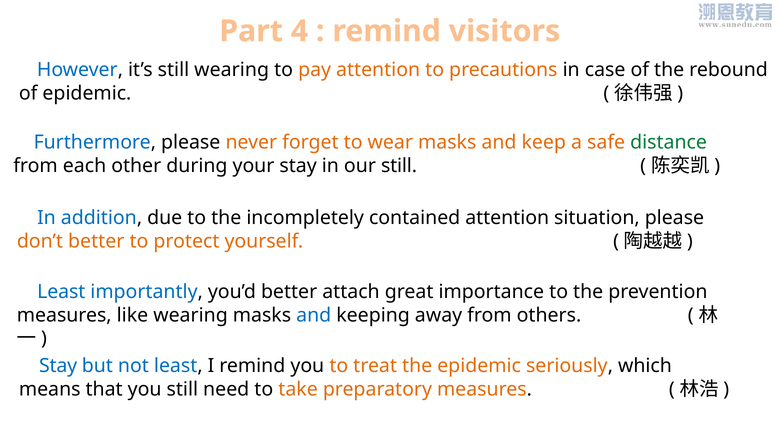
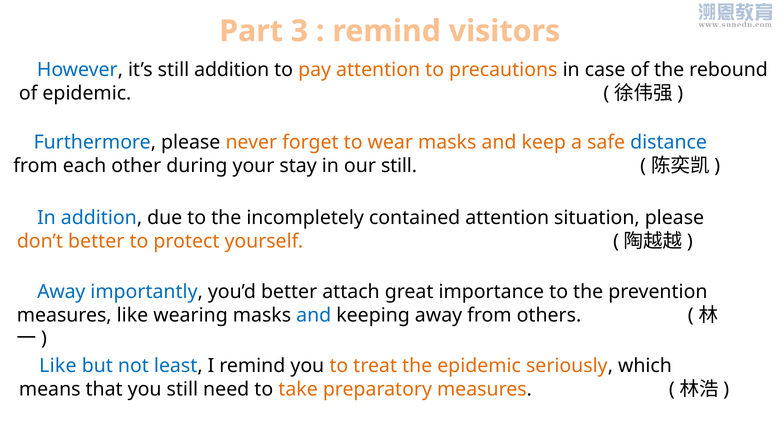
4: 4 -> 3
still wearing: wearing -> addition
distance colour: green -> blue
Least at (61, 292): Least -> Away
Stay at (58, 366): Stay -> Like
